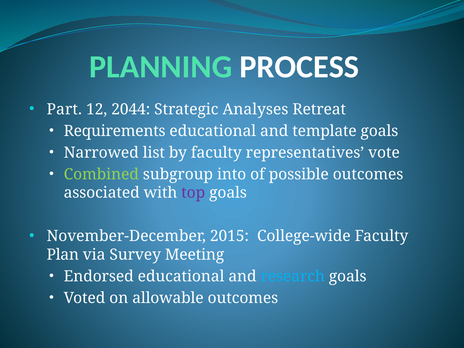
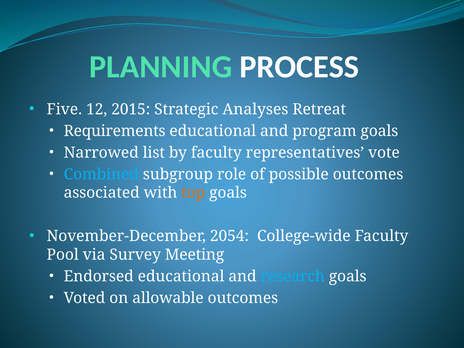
Part: Part -> Five
2044: 2044 -> 2015
template: template -> program
Combined colour: light green -> light blue
into: into -> role
top colour: purple -> orange
2015: 2015 -> 2054
Plan: Plan -> Pool
